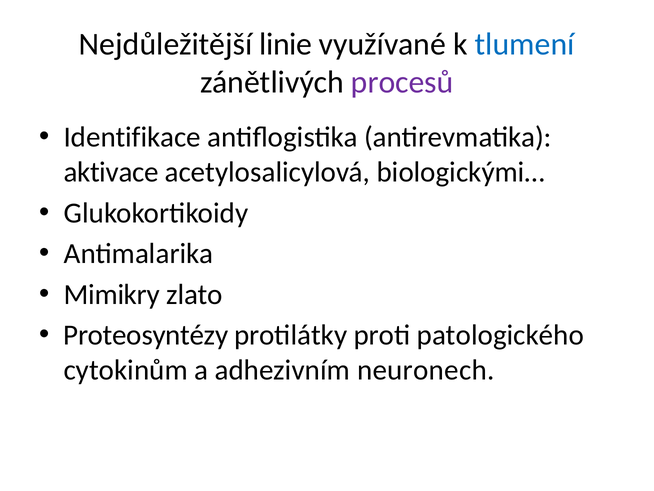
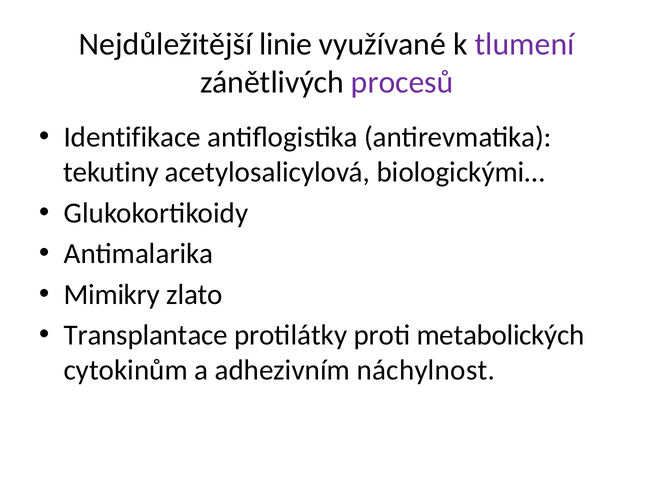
tlumení colour: blue -> purple
aktivace: aktivace -> tekutiny
Proteosyntézy: Proteosyntézy -> Transplantace
patologického: patologického -> metabolických
neuronech: neuronech -> náchylnost
